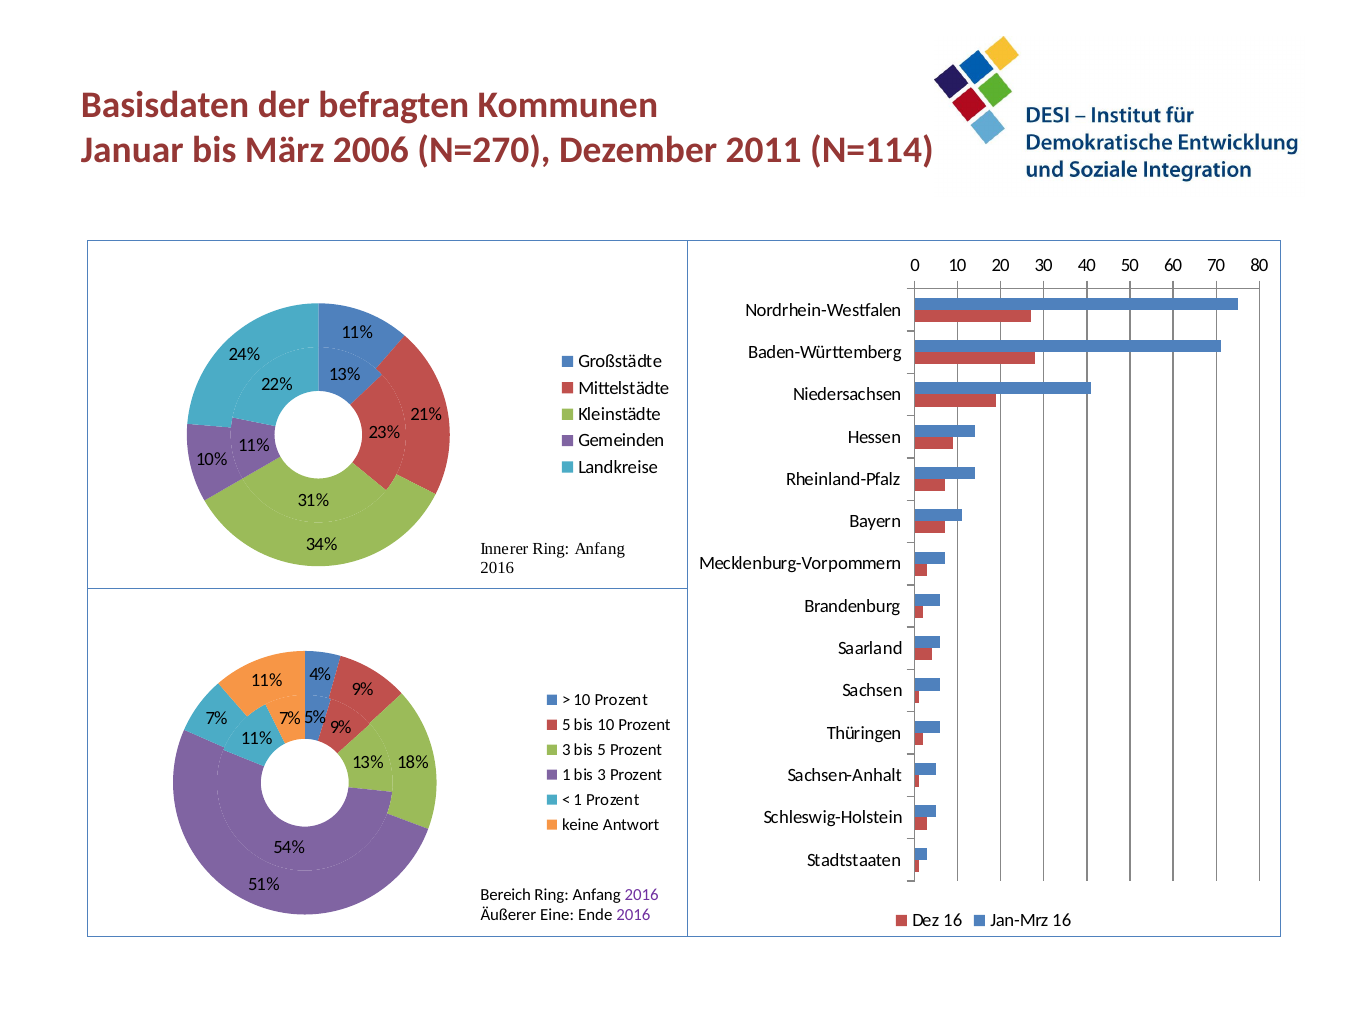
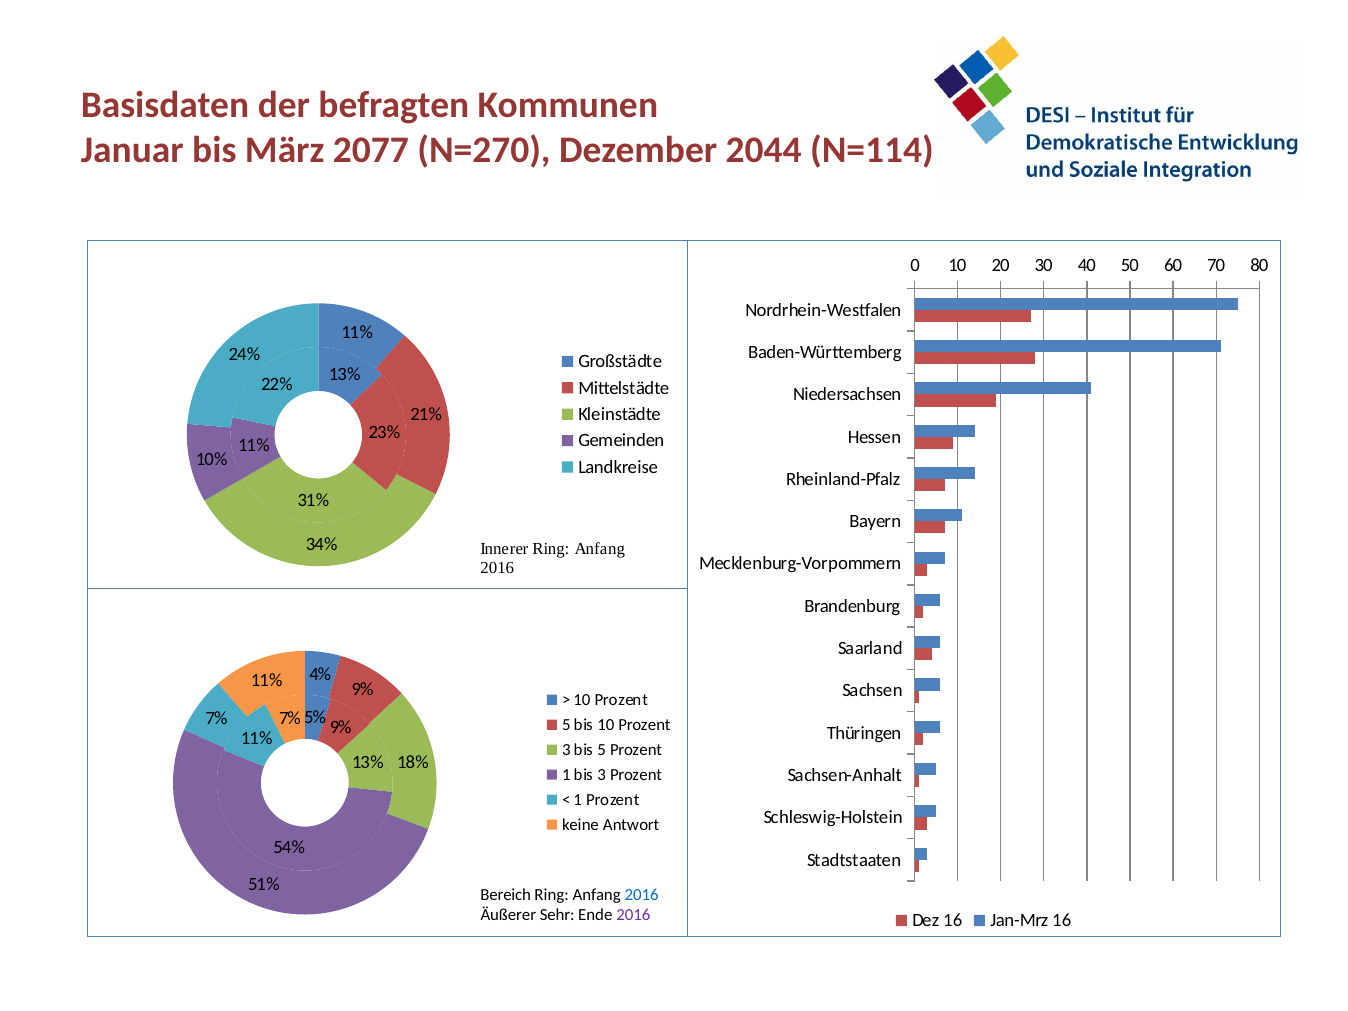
2006: 2006 -> 2077
2011: 2011 -> 2044
2016 at (642, 895) colour: purple -> blue
Eine: Eine -> Sehr
